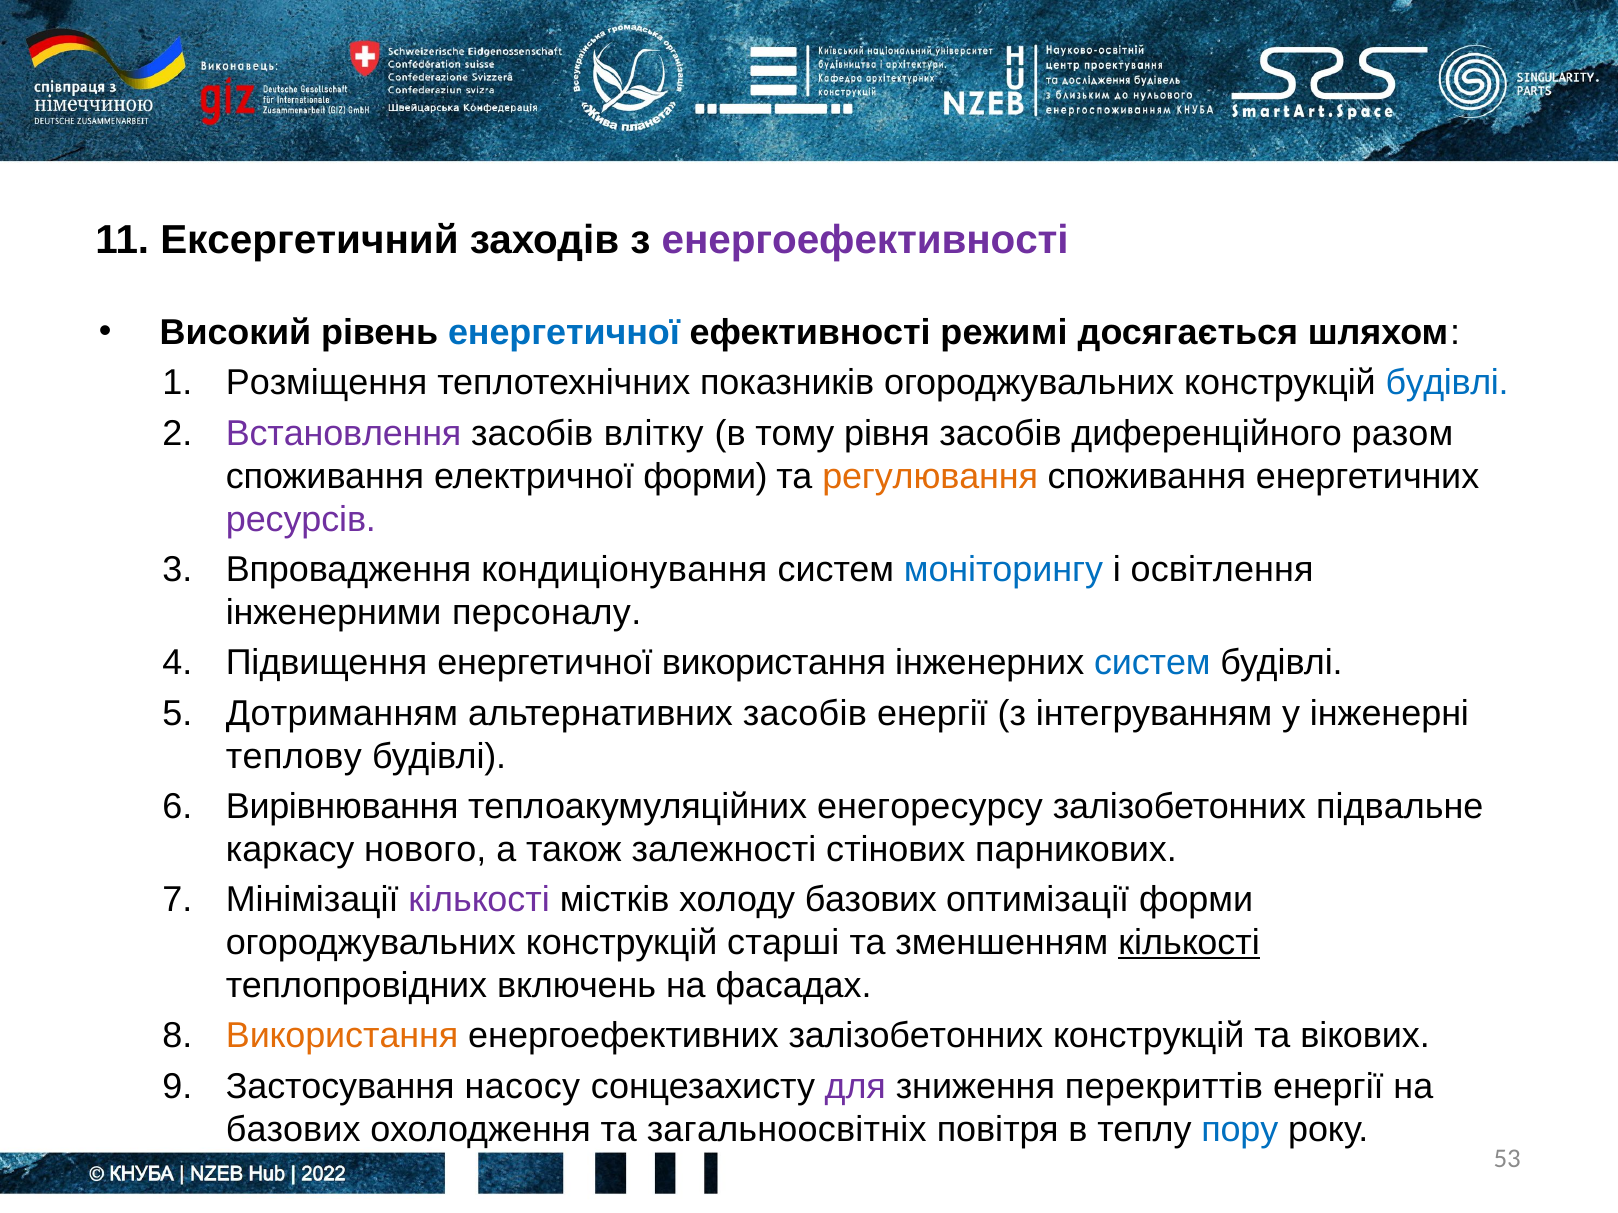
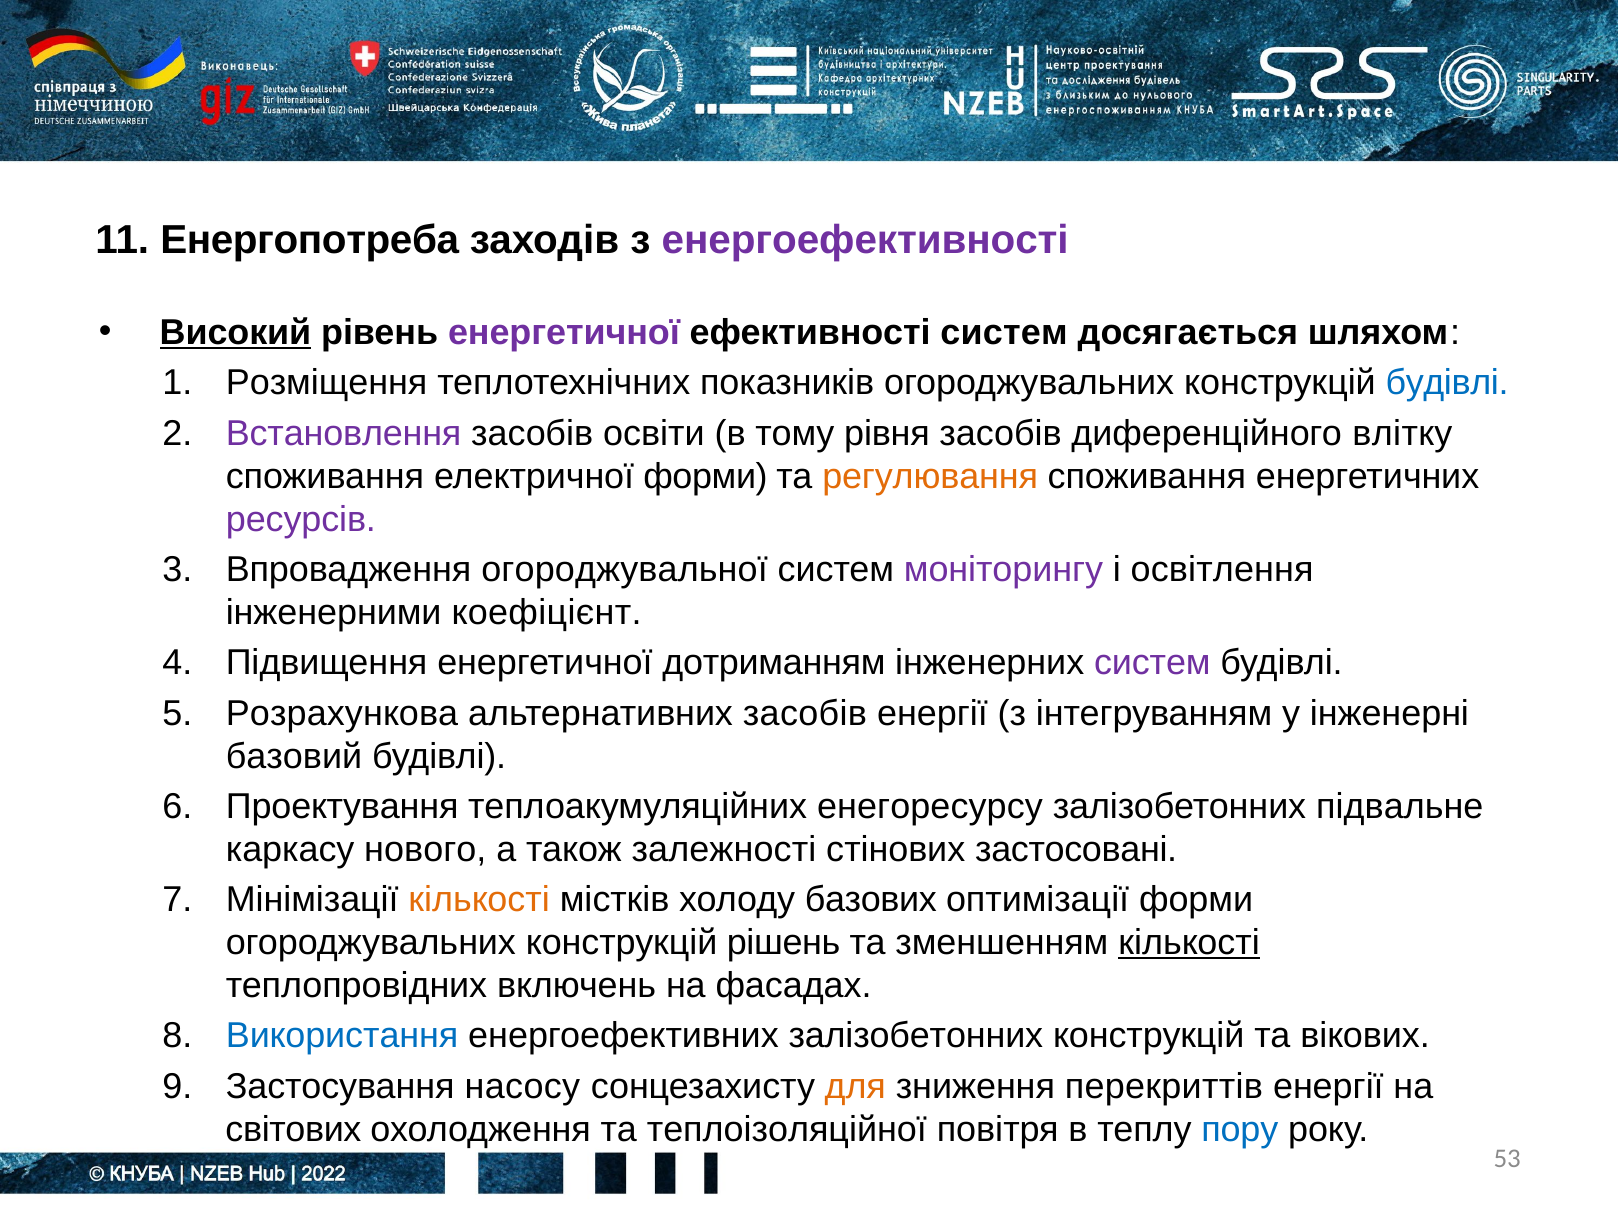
Ексергетичний: Ексергетичний -> Енергопотреба
Високий underline: none -> present
енергетичної at (564, 333) colour: blue -> purple
ефективності режимі: режимі -> систем
влітку: влітку -> освіти
разом: разом -> влітку
кондиціонування: кондиціонування -> огороджувальної
моніторингу colour: blue -> purple
персоналу: персоналу -> коефіцієнт
енергетичної використання: використання -> дотриманням
систем at (1152, 663) colour: blue -> purple
Дотриманням: Дотриманням -> Розрахункова
теплову: теплову -> базовий
Вирівнювання: Вирівнювання -> Проектування
парникових: парникових -> застосовані
кількості at (479, 900) colour: purple -> orange
старші: старші -> рішень
Використання at (342, 1037) colour: orange -> blue
для colour: purple -> orange
базових at (293, 1130): базових -> світових
загальноосвітніх: загальноосвітніх -> теплоізоляційної
